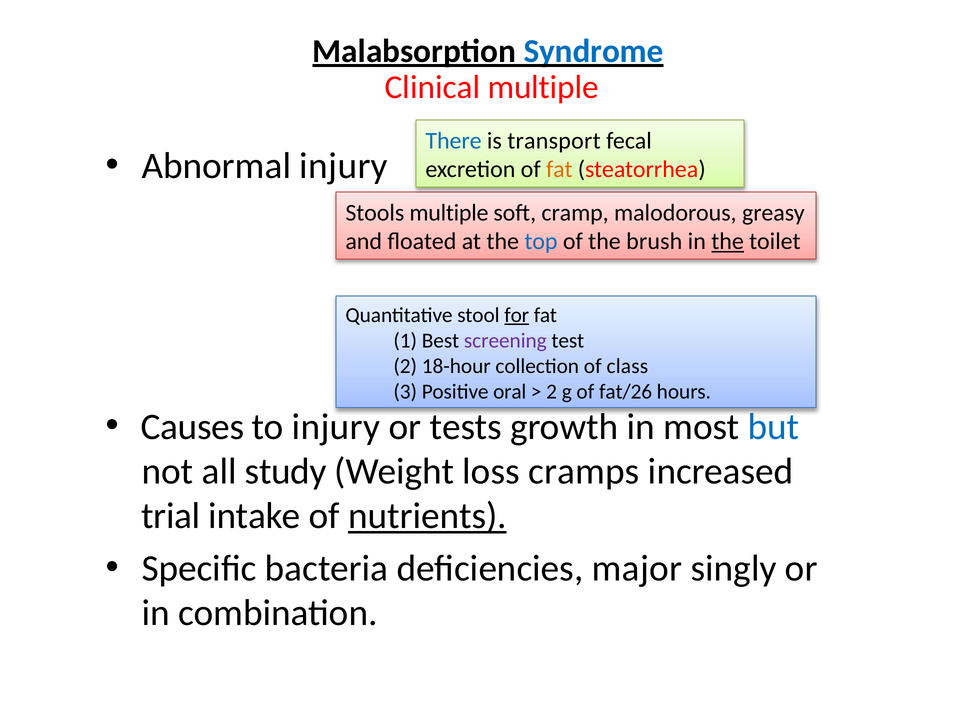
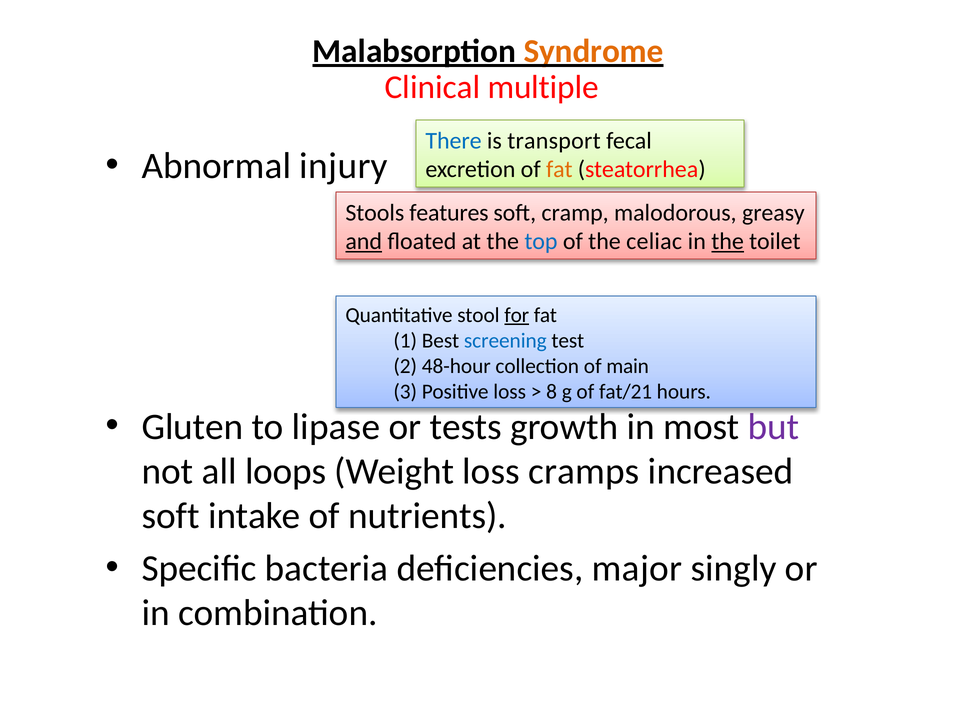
Syndrome colour: blue -> orange
Stools multiple: multiple -> features
and underline: none -> present
brush: brush -> celiac
screening colour: purple -> blue
18-hour: 18-hour -> 48-hour
class: class -> main
Positive oral: oral -> loss
2 at (552, 392): 2 -> 8
fat/26: fat/26 -> fat/21
Causes: Causes -> Gluten
to injury: injury -> lipase
but colour: blue -> purple
study: study -> loops
trial at (171, 516): trial -> soft
nutrients underline: present -> none
